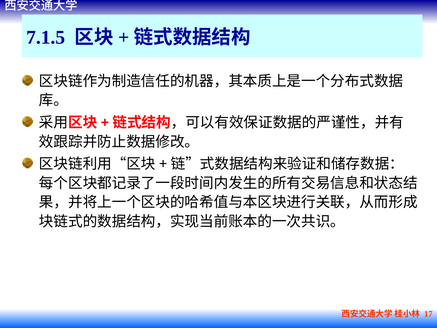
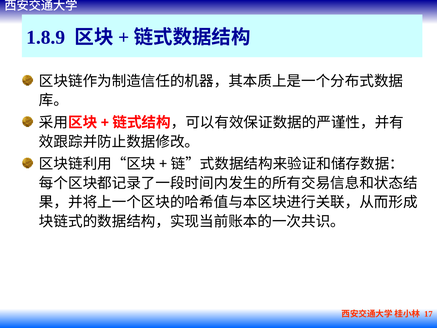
7.1.5: 7.1.5 -> 1.8.9
